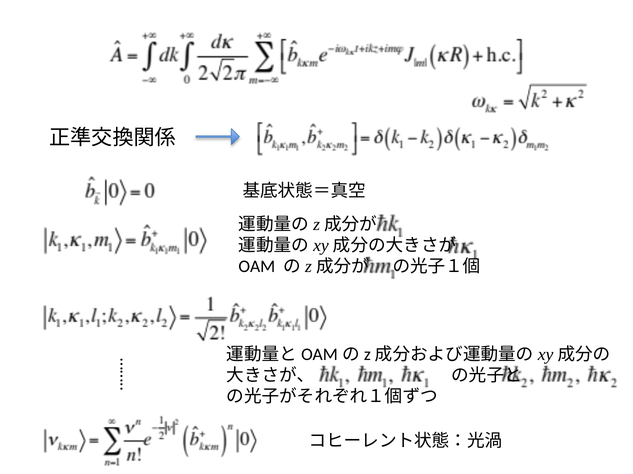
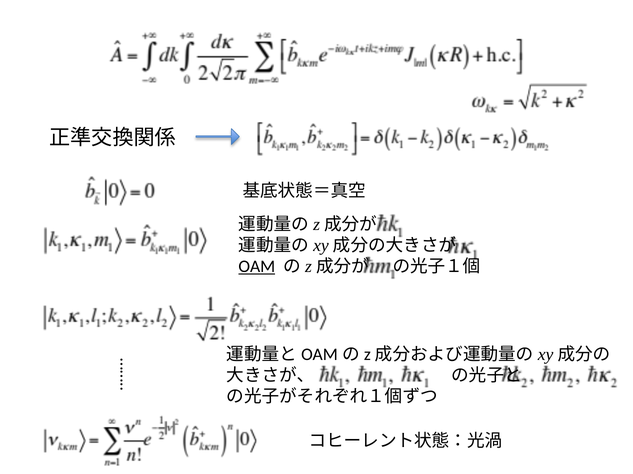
OAM underline: none -> present
